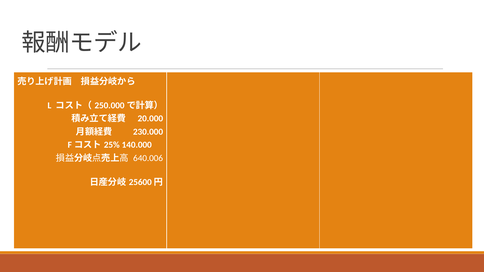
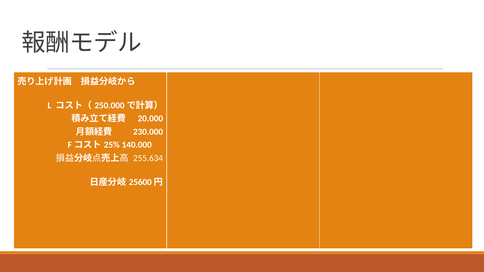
640.006: 640.006 -> 255.634
